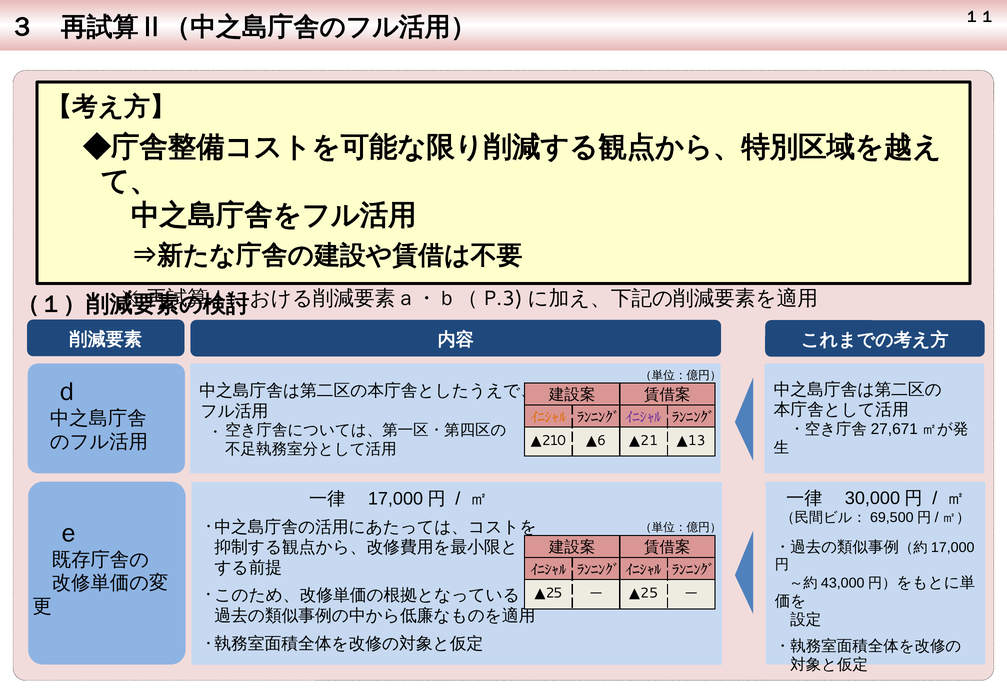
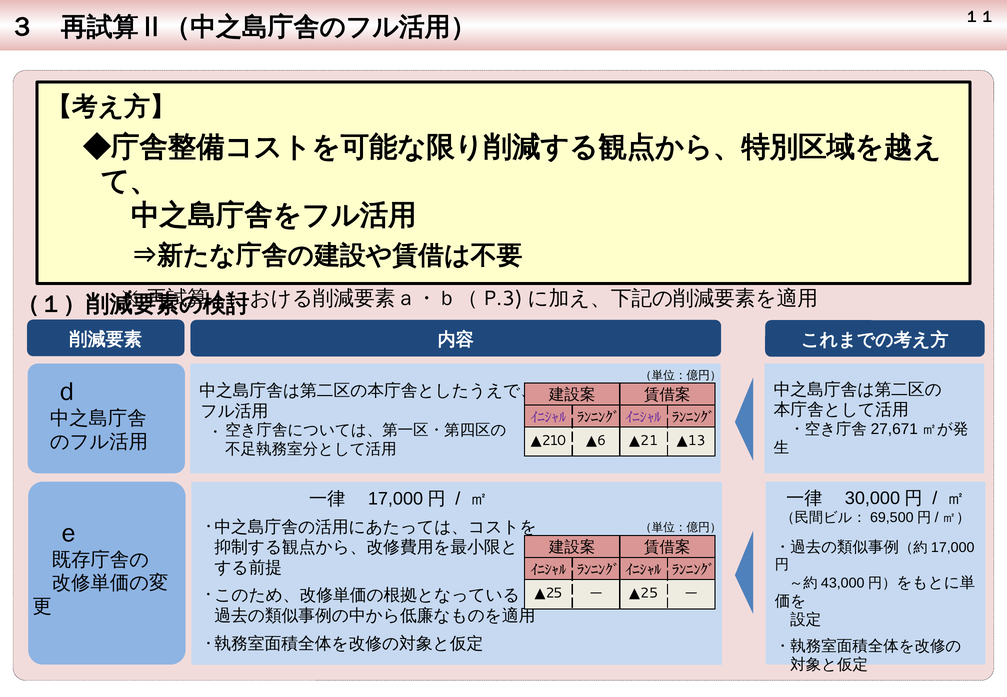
ｲﾆｼｬﾙ at (548, 417) colour: orange -> purple
